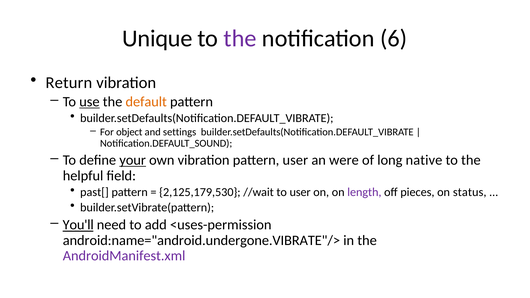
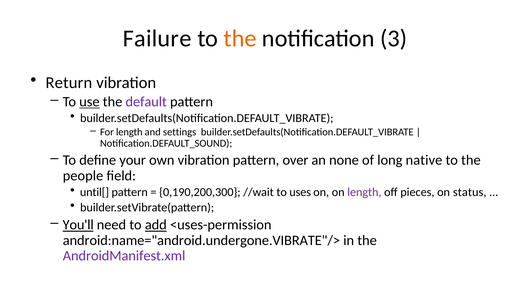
Unique: Unique -> Failure
the at (240, 38) colour: purple -> orange
6: 6 -> 3
default colour: orange -> purple
For object: object -> length
your underline: present -> none
pattern user: user -> over
were: were -> none
helpful: helpful -> people
past[: past[ -> until[
2,125,179,530: 2,125,179,530 -> 0,190,200,300
to user: user -> uses
add underline: none -> present
